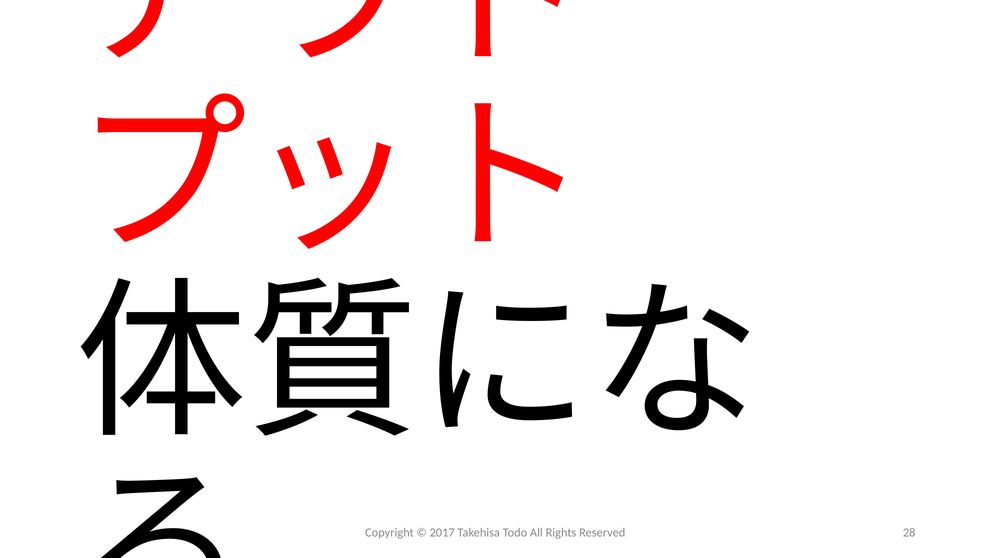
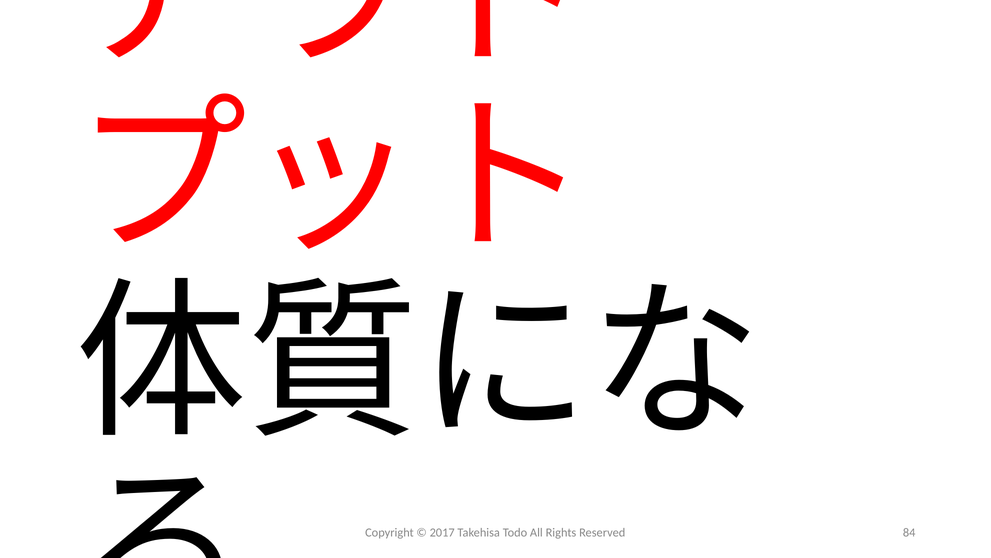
28: 28 -> 84
